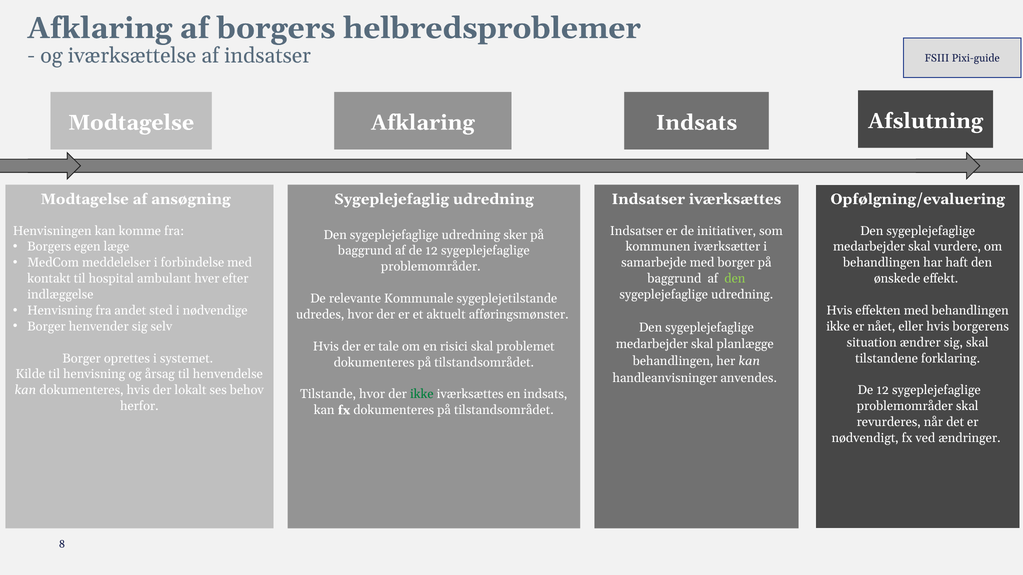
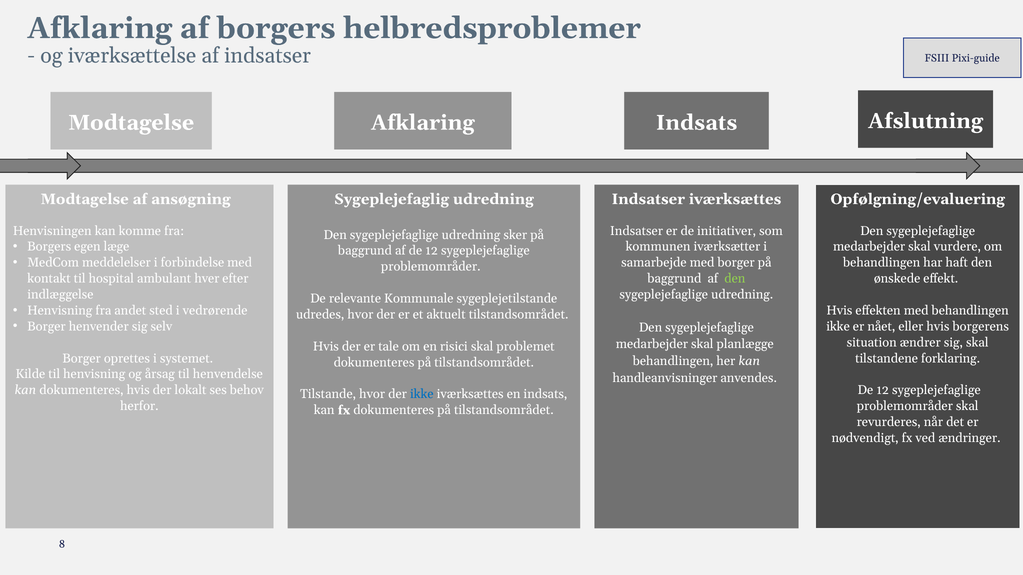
nødvendige: nødvendige -> vedrørende
aktuelt afføringsmønster: afføringsmønster -> tilstandsområdet
ikke at (422, 394) colour: green -> blue
